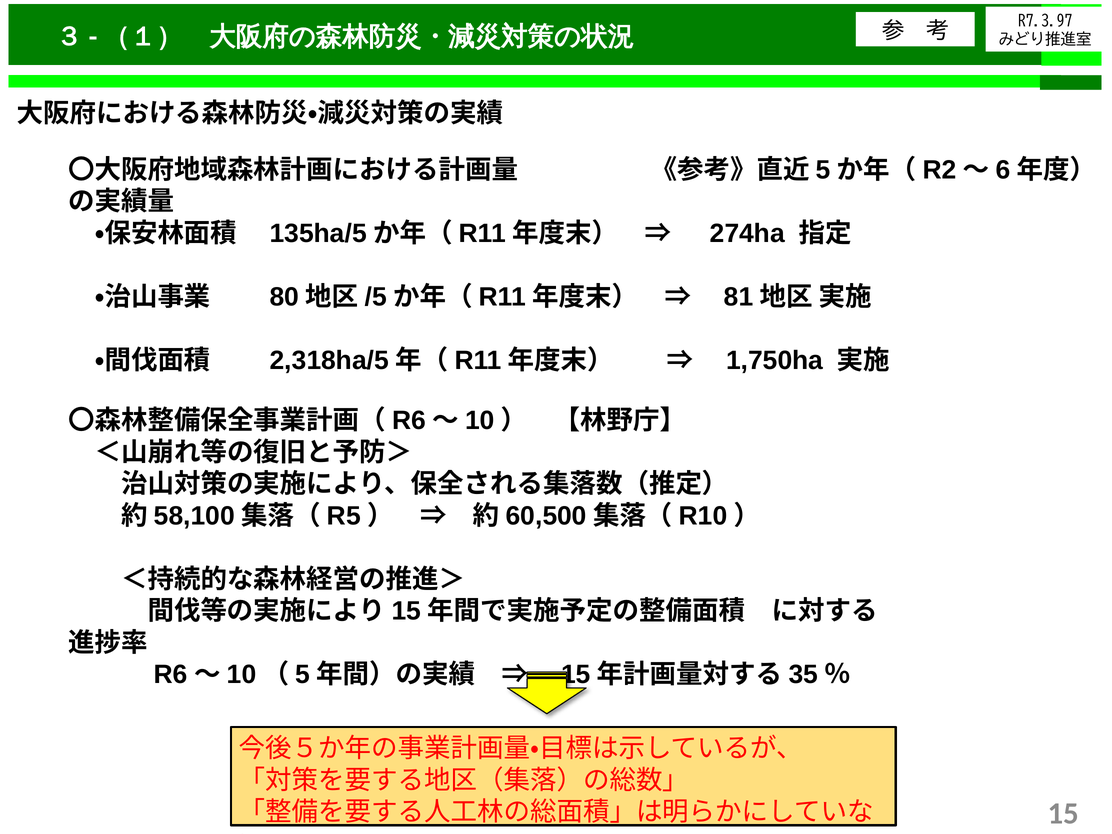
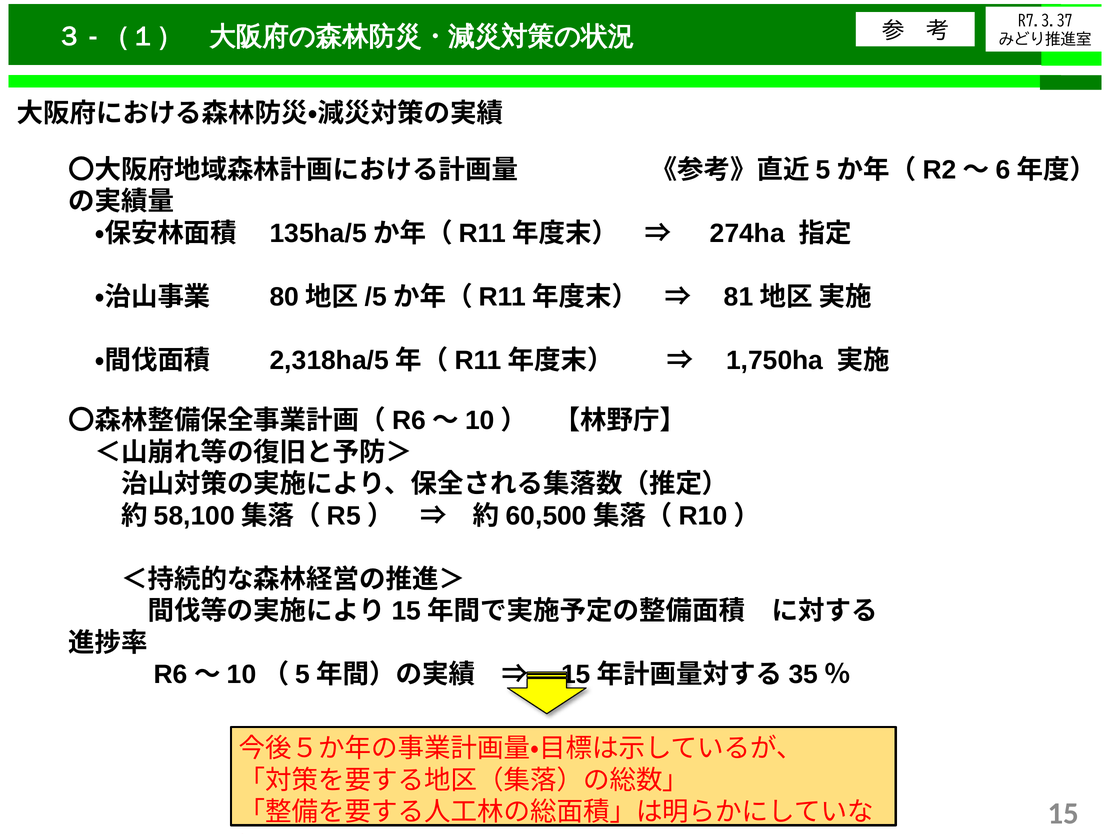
R7.3.97: R7.3.97 -> R7.3.37
